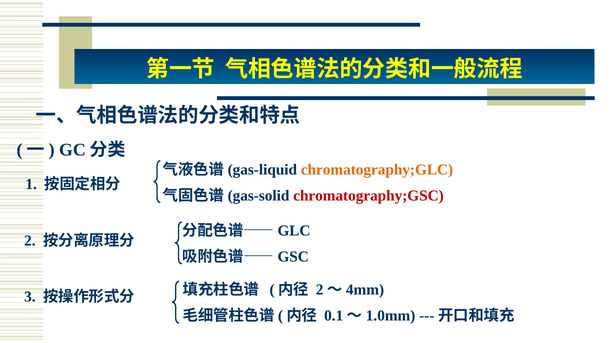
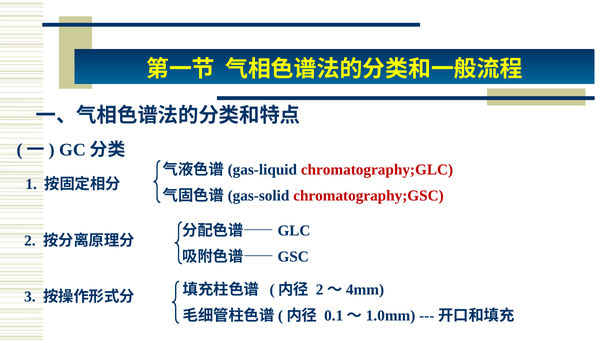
chromatography;GLC colour: orange -> red
